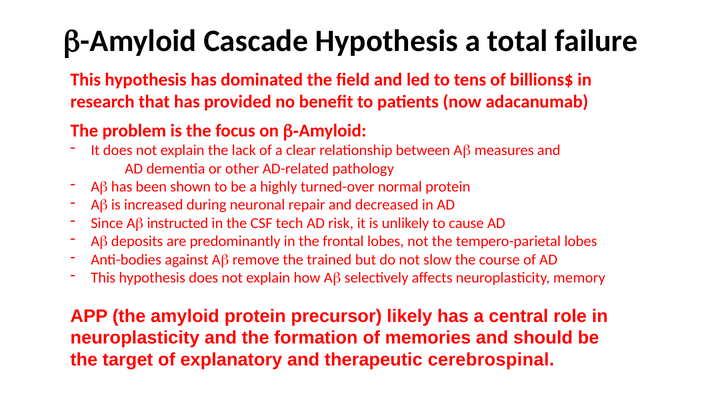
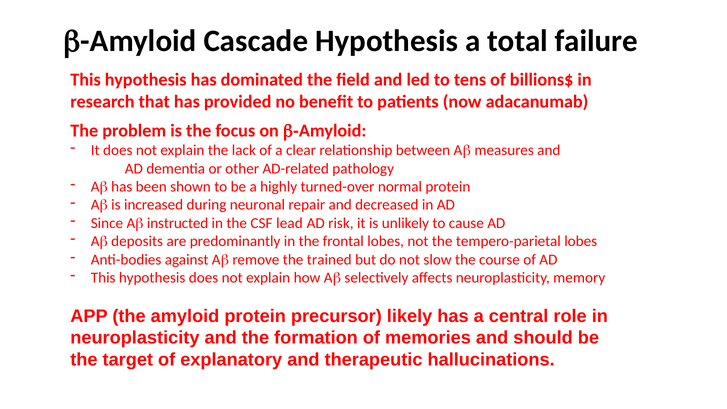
tech: tech -> lead
cerebrospinal: cerebrospinal -> hallucinations
